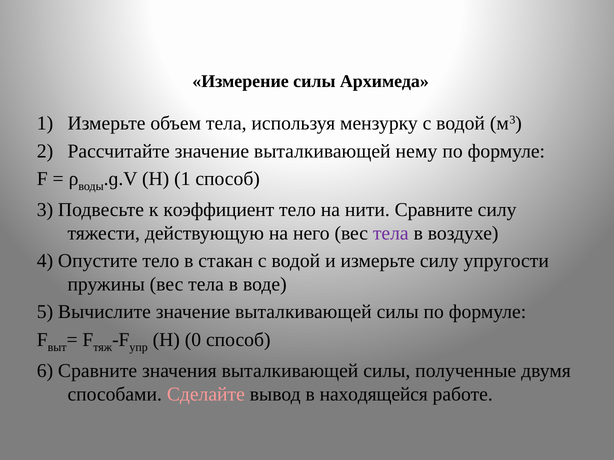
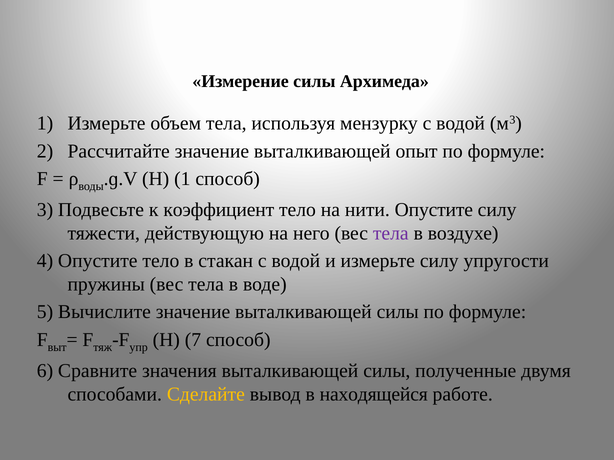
нему: нему -> опыт
нити Сравните: Сравните -> Опустите
0: 0 -> 7
Сделайте colour: pink -> yellow
